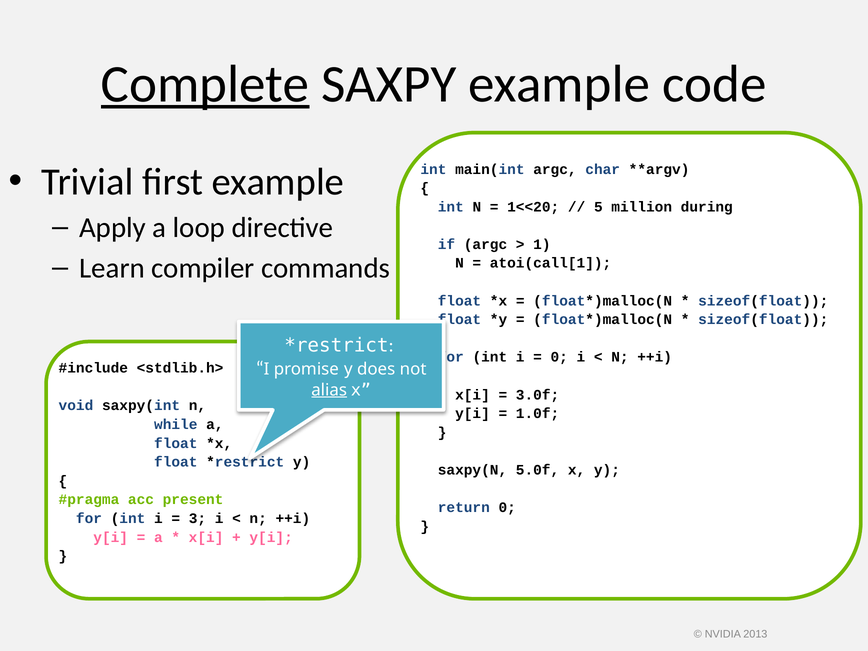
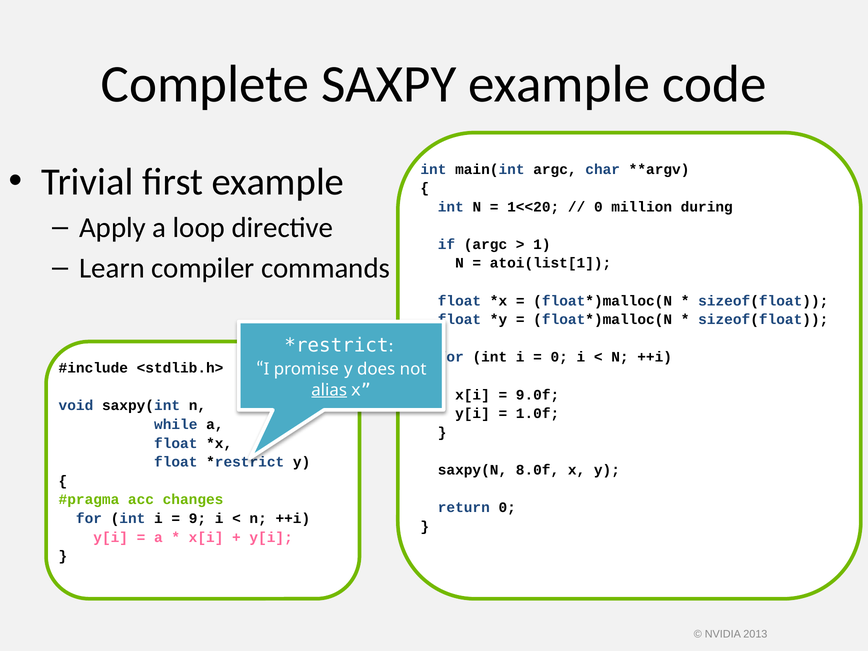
Complete underline: present -> none
5 at (598, 207): 5 -> 0
atoi(call[1: atoi(call[1 -> atoi(list[1
3.0f: 3.0f -> 9.0f
5.0f: 5.0f -> 8.0f
present: present -> changes
3: 3 -> 9
